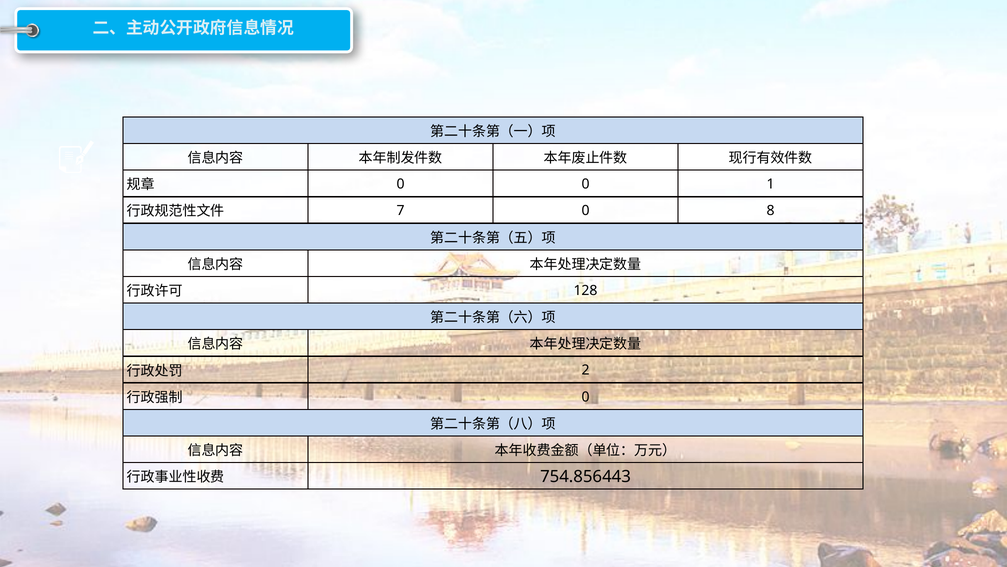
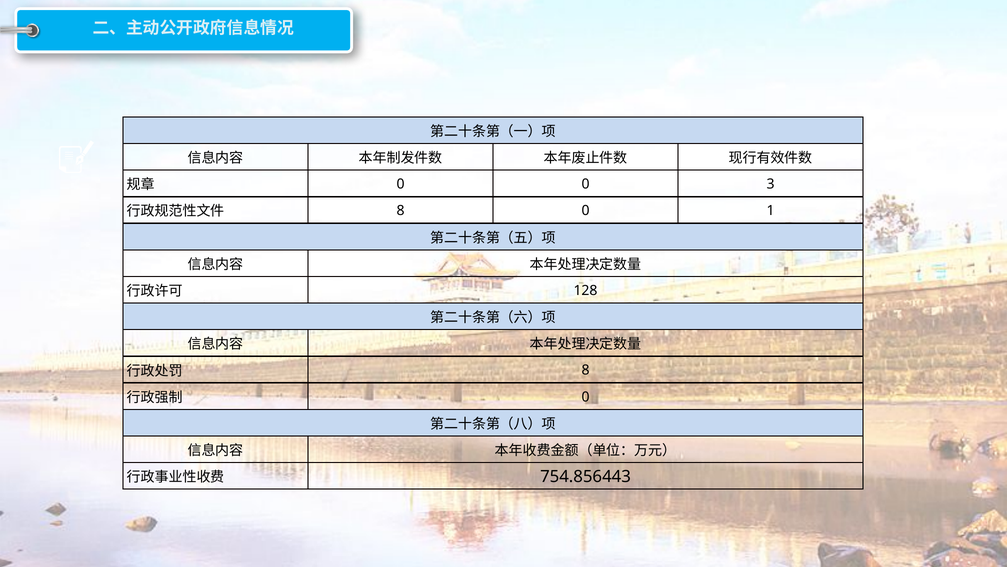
1: 1 -> 3
7 at (401, 211): 7 -> 8
8: 8 -> 1
2 at (586, 370): 2 -> 8
